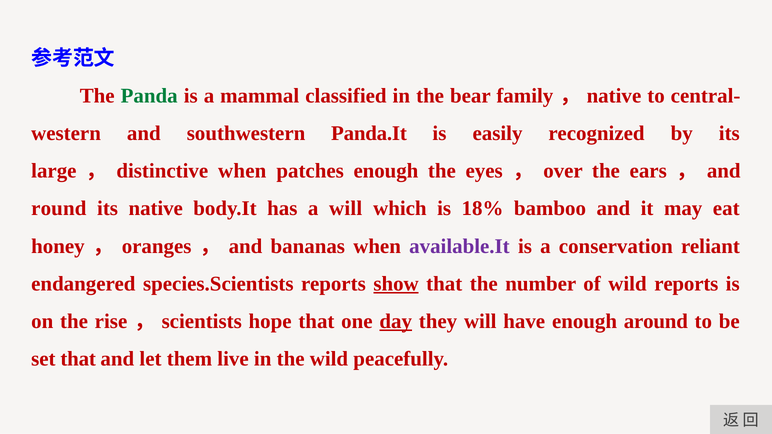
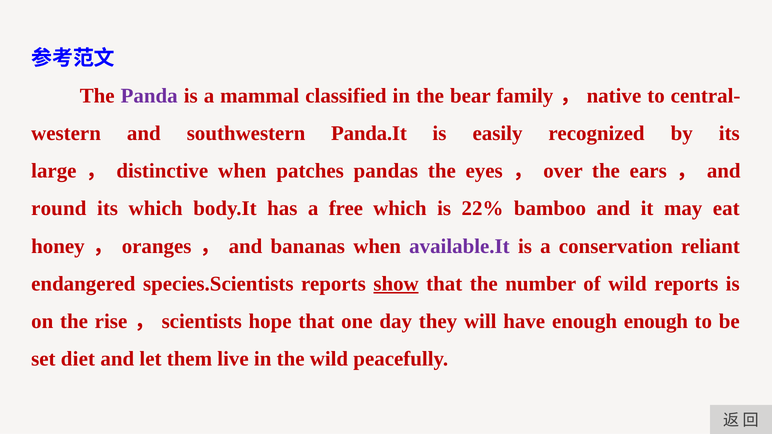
Panda colour: green -> purple
patches enough: enough -> pandas
its native: native -> which
a will: will -> free
18%: 18% -> 22%
day underline: present -> none
enough around: around -> enough
set that: that -> diet
